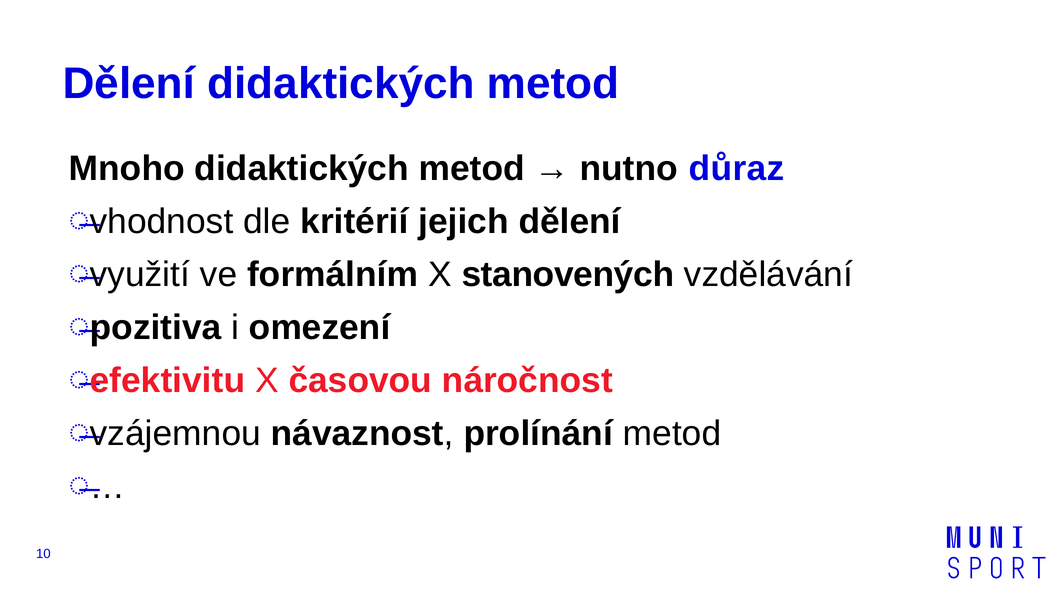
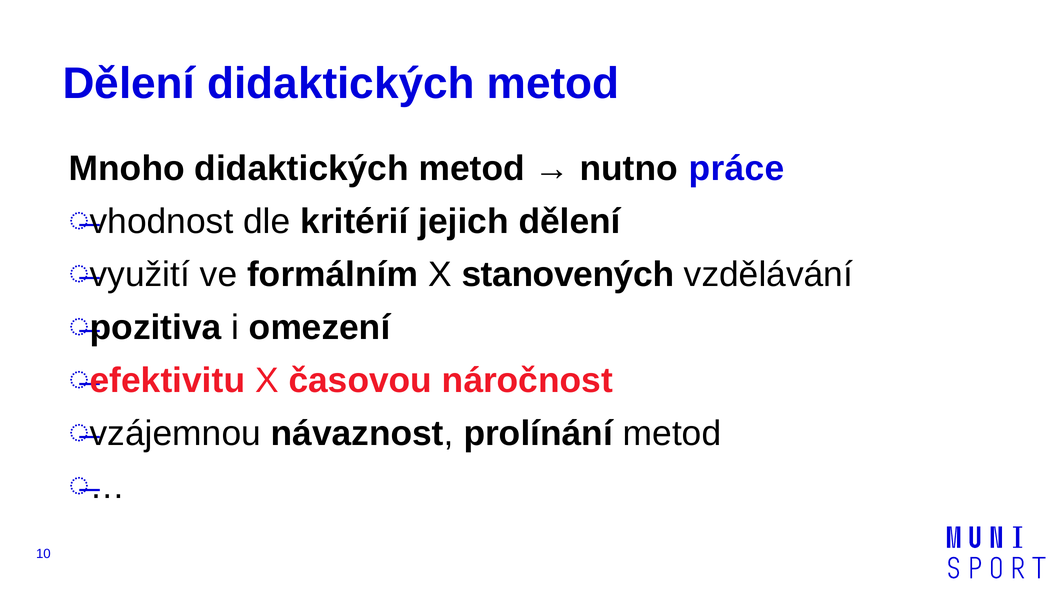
důraz: důraz -> práce
